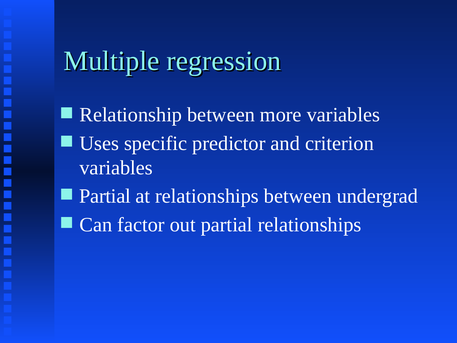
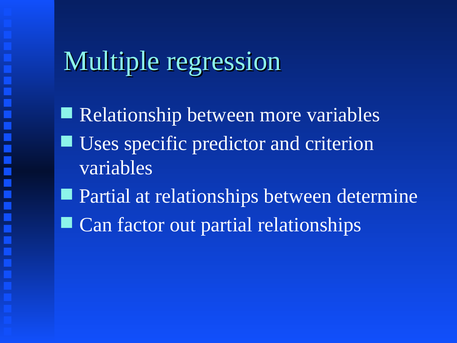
undergrad: undergrad -> determine
